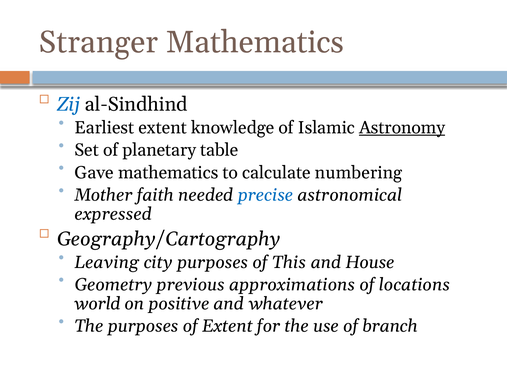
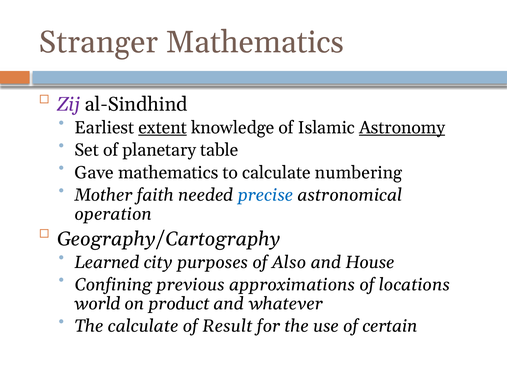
Zij colour: blue -> purple
extent at (163, 128) underline: none -> present
expressed: expressed -> operation
Leaving: Leaving -> Learned
This: This -> Also
Geometry: Geometry -> Confining
positive: positive -> product
The purposes: purposes -> calculate
of Extent: Extent -> Result
branch: branch -> certain
